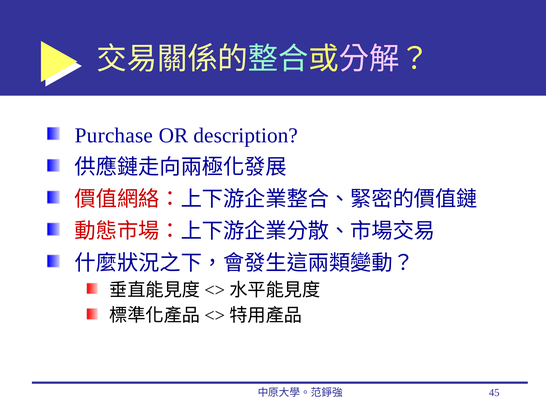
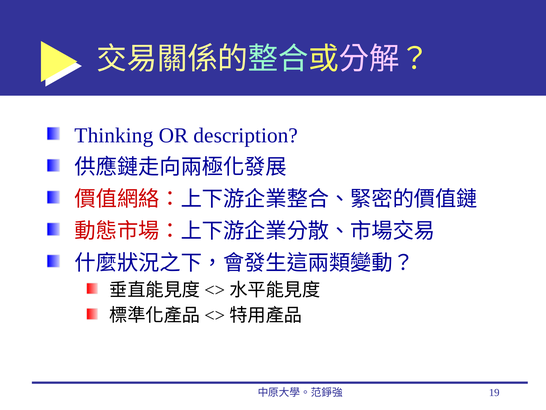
Purchase: Purchase -> Thinking
45: 45 -> 19
